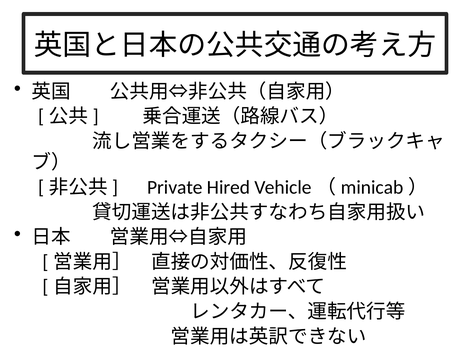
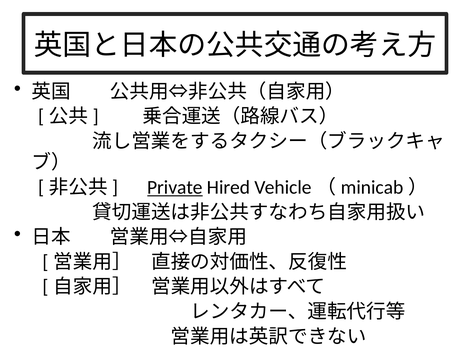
Private underline: none -> present
